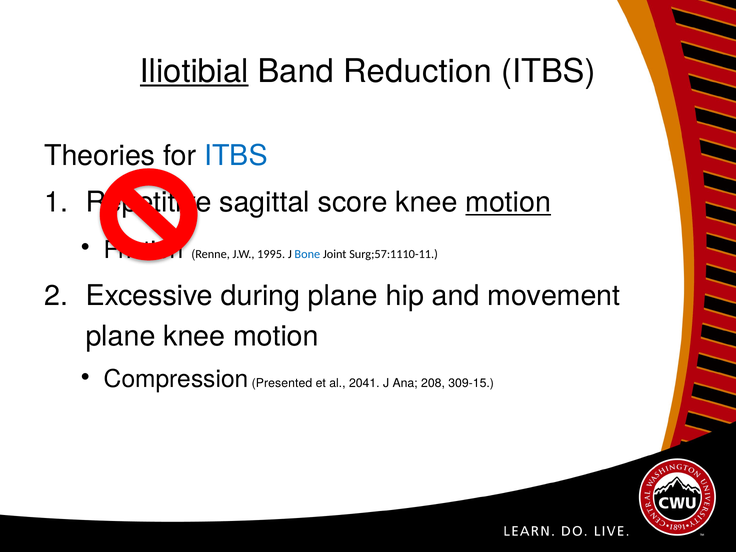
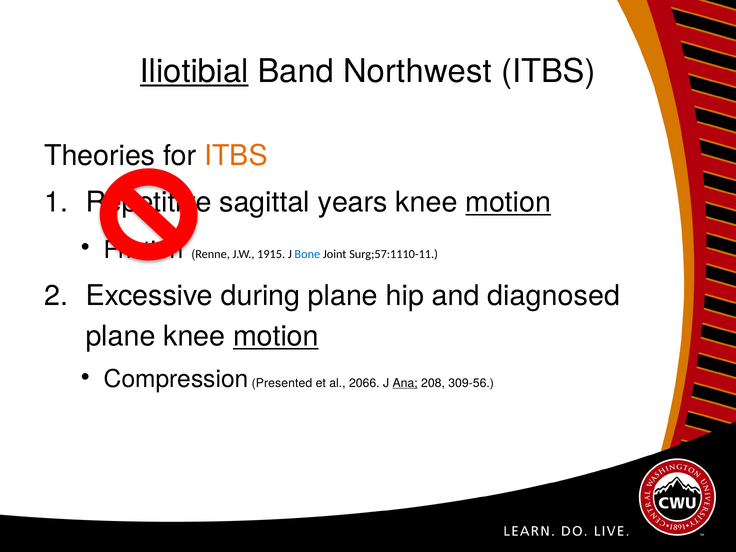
Reduction: Reduction -> Northwest
ITBS at (236, 156) colour: blue -> orange
score: score -> years
1995: 1995 -> 1915
movement: movement -> diagnosed
motion at (276, 336) underline: none -> present
2041: 2041 -> 2066
Ana underline: none -> present
309-15: 309-15 -> 309-56
